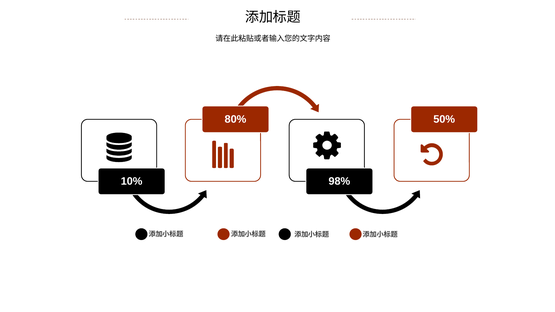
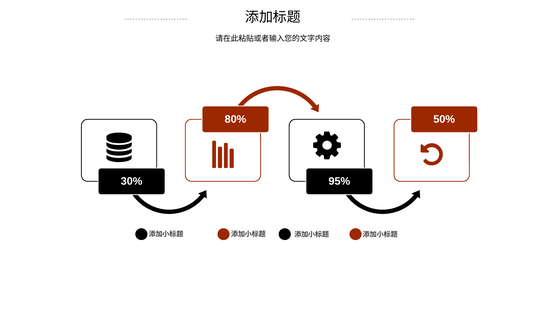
10%: 10% -> 30%
98%: 98% -> 95%
